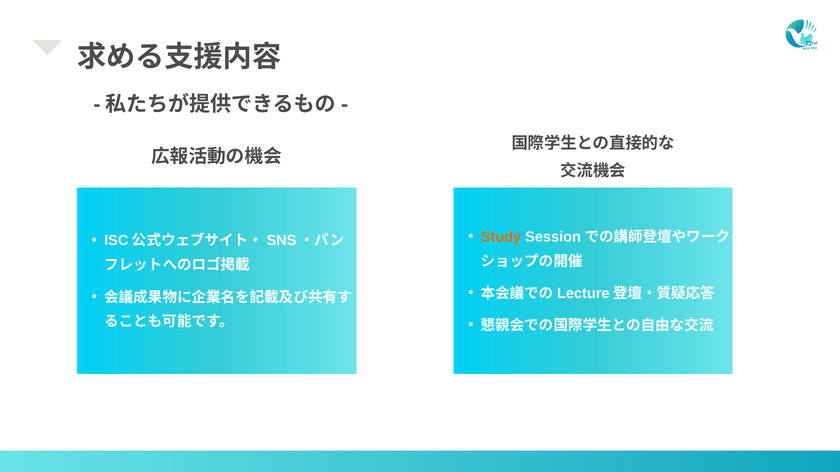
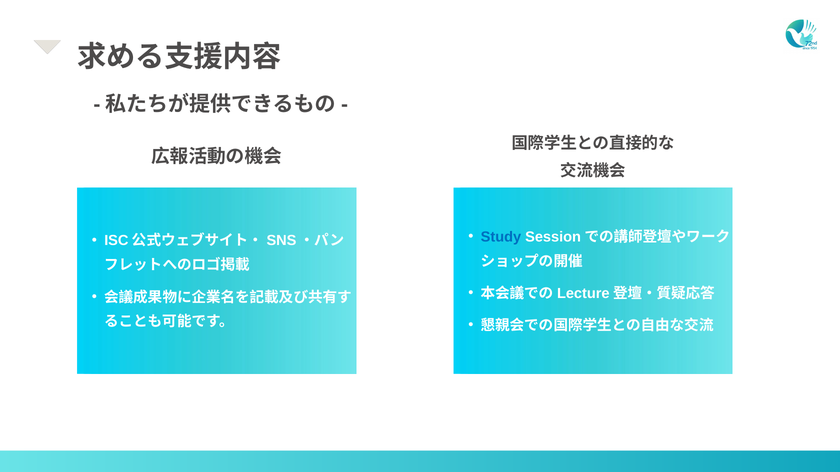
Study colour: orange -> blue
